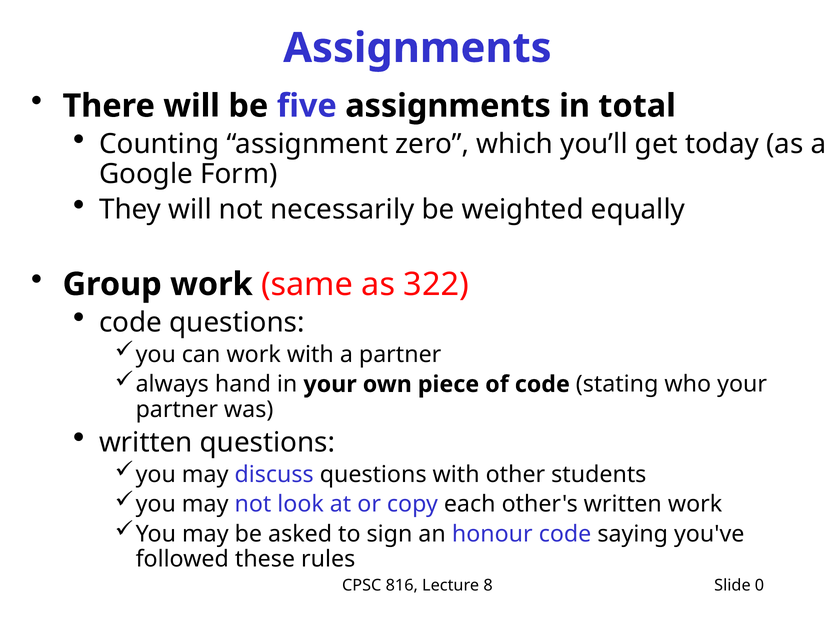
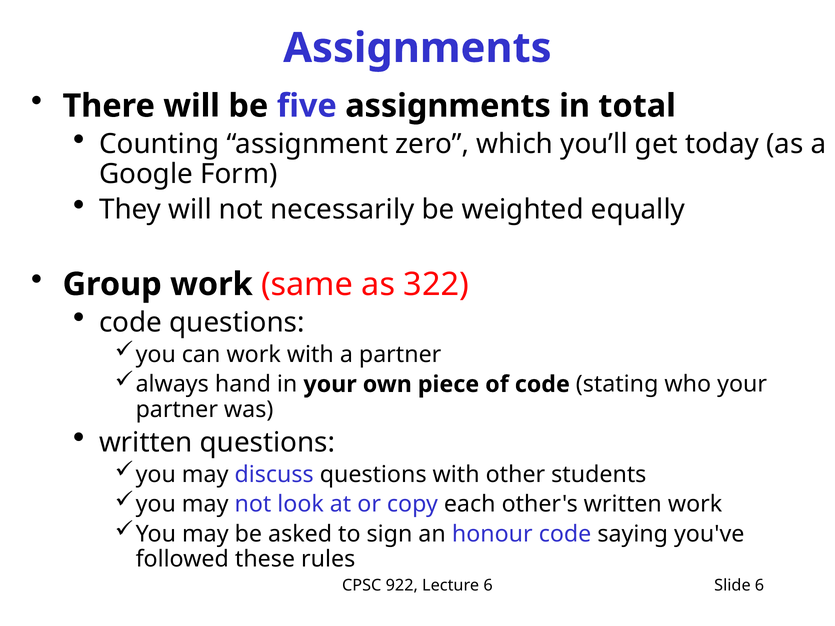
816: 816 -> 922
Lecture 8: 8 -> 6
Slide 0: 0 -> 6
